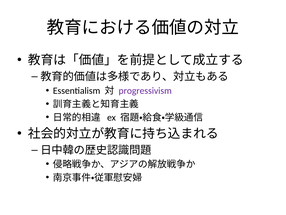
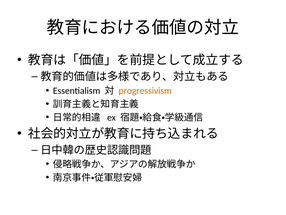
progressivism colour: purple -> orange
